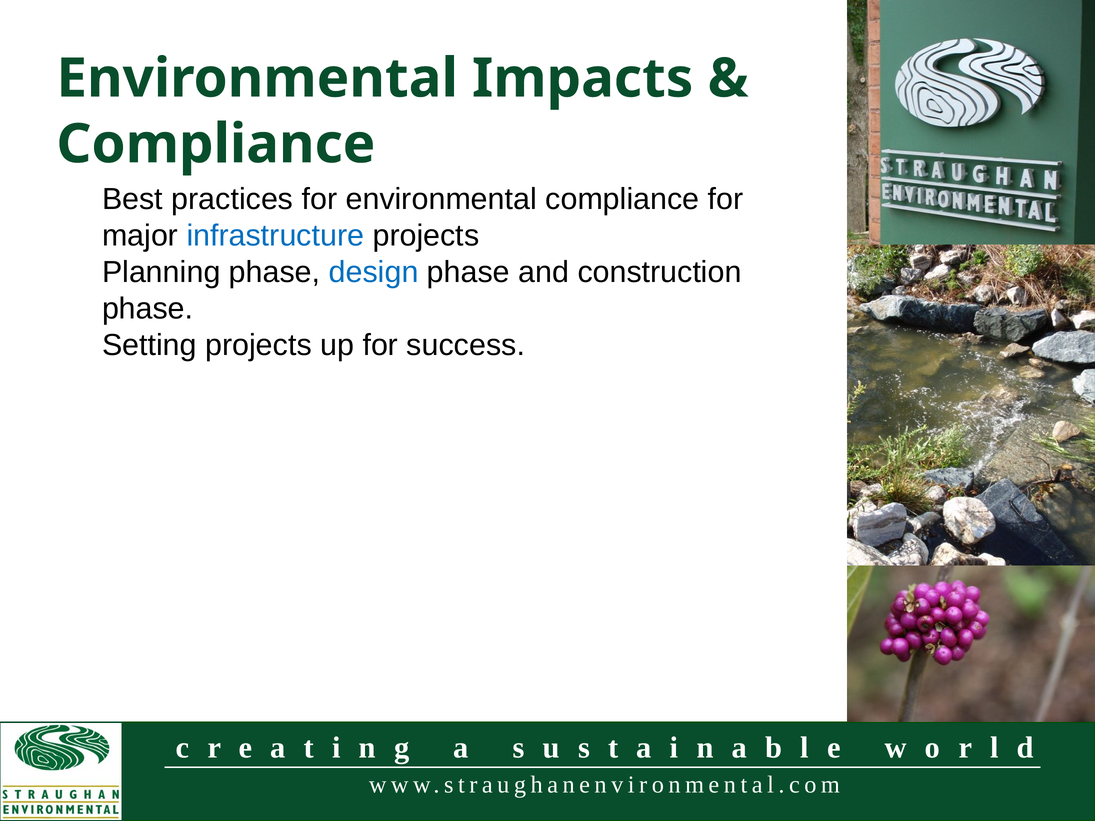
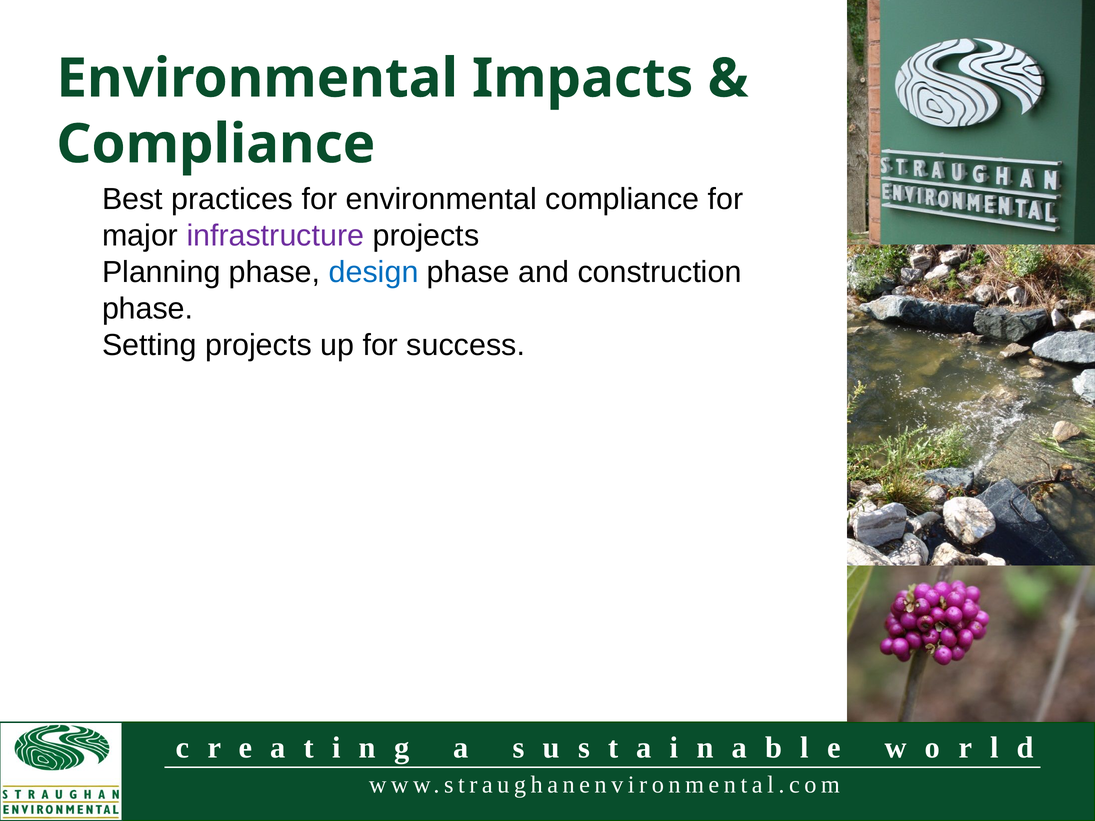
infrastructure colour: blue -> purple
